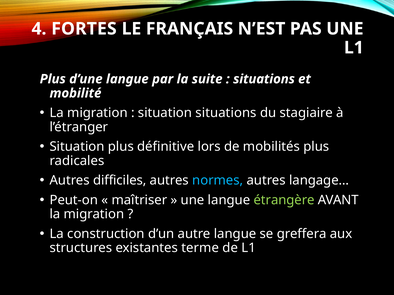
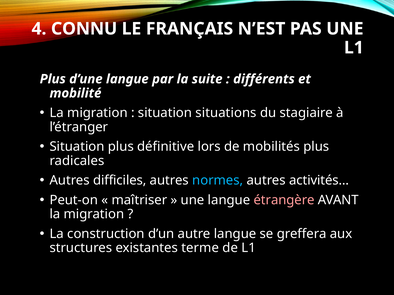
FORTES: FORTES -> CONNU
situations at (264, 79): situations -> différents
langage…: langage… -> activités…
étrangère colour: light green -> pink
